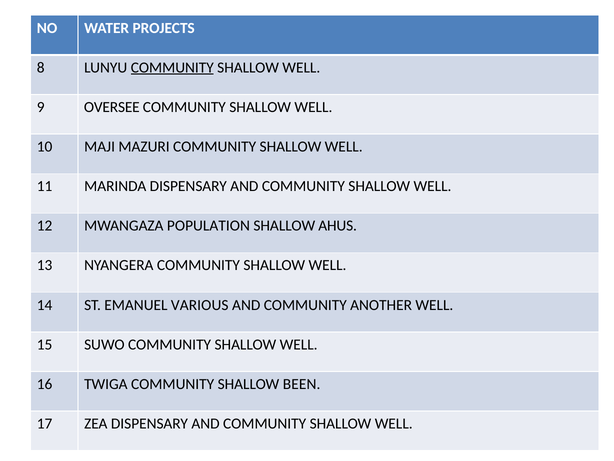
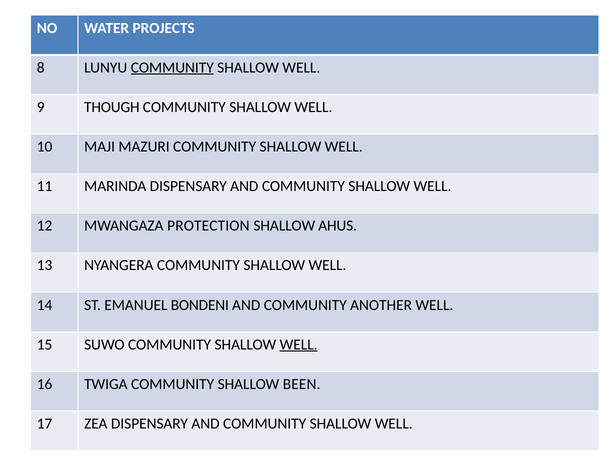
OVERSEE: OVERSEE -> THOUGH
POPULATION: POPULATION -> PROTECTION
VARIOUS: VARIOUS -> BONDENI
WELL at (299, 344) underline: none -> present
